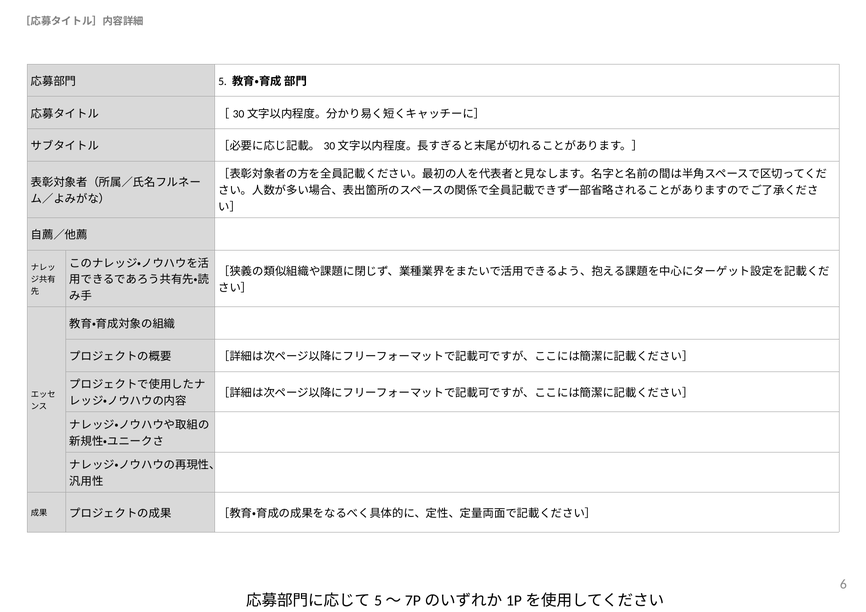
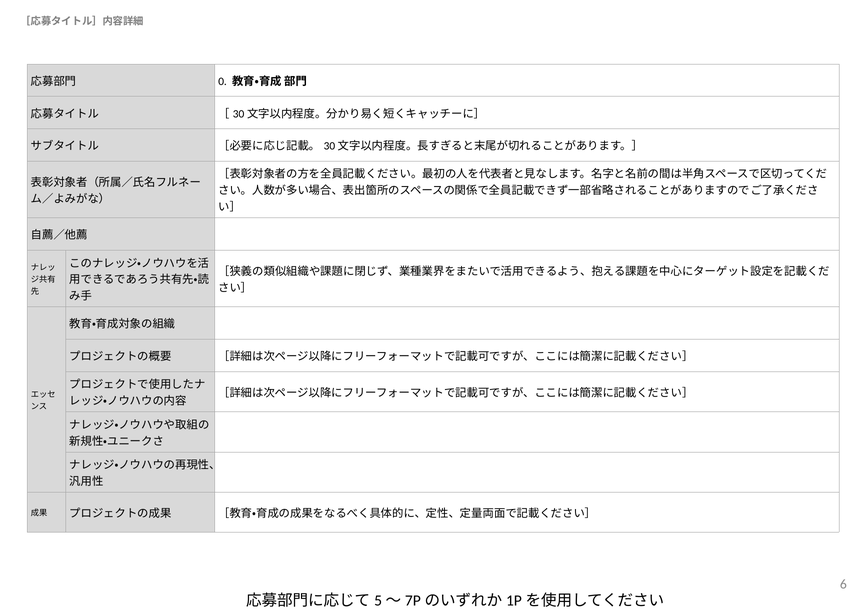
5: 5 -> 0
